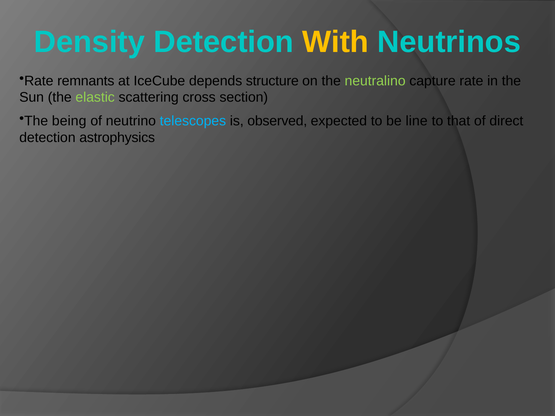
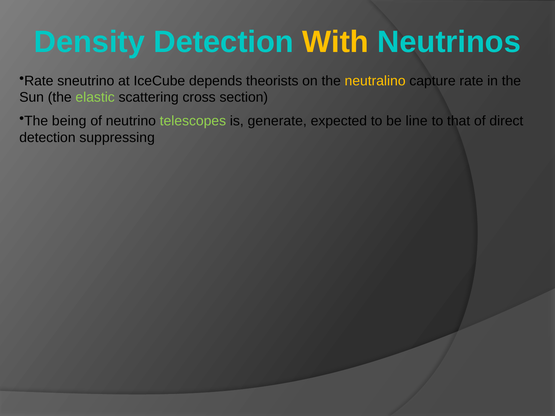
remnants: remnants -> sneutrino
structure: structure -> theorists
neutralino colour: light green -> yellow
telescopes colour: light blue -> light green
observed: observed -> generate
astrophysics: astrophysics -> suppressing
